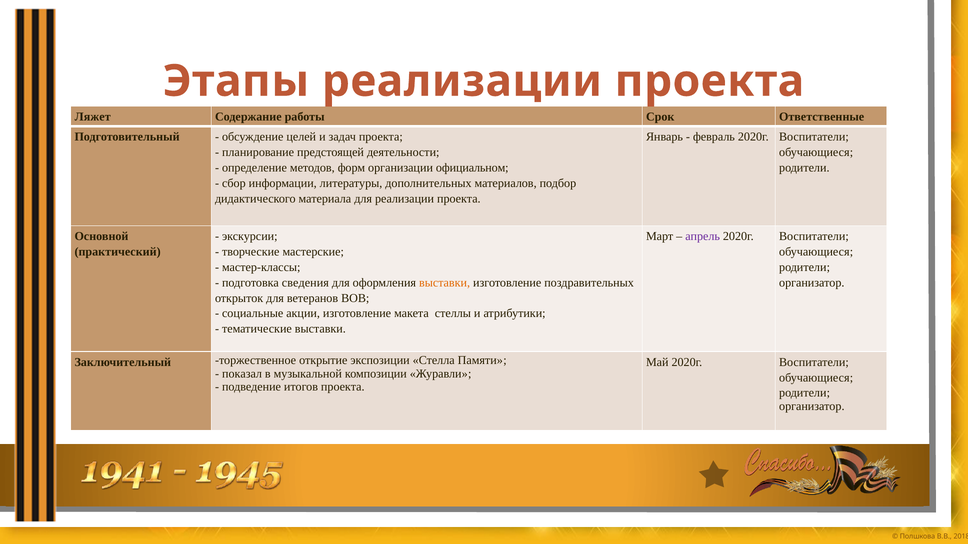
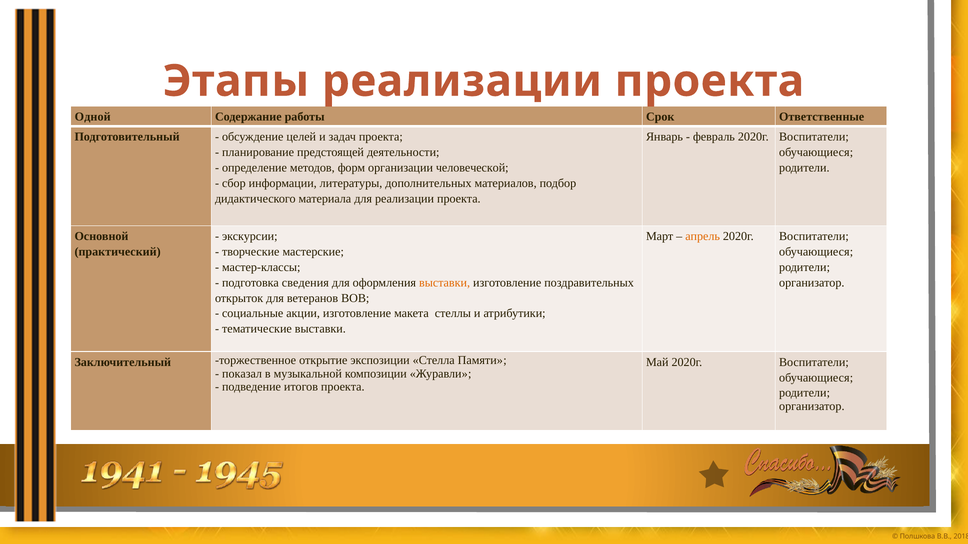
Ляжет: Ляжет -> Одной
официальном: официальном -> человеческой
апрель colour: purple -> orange
